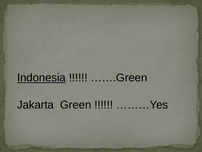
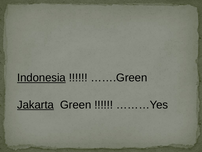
Jakarta underline: none -> present
